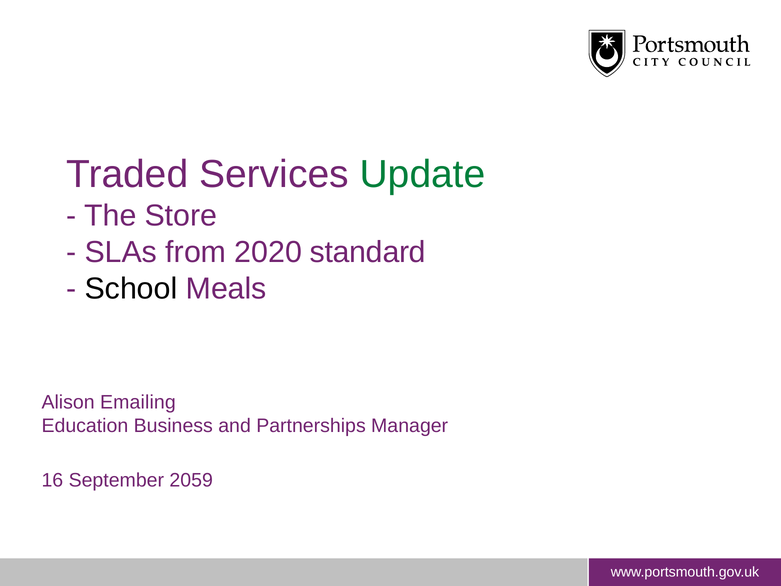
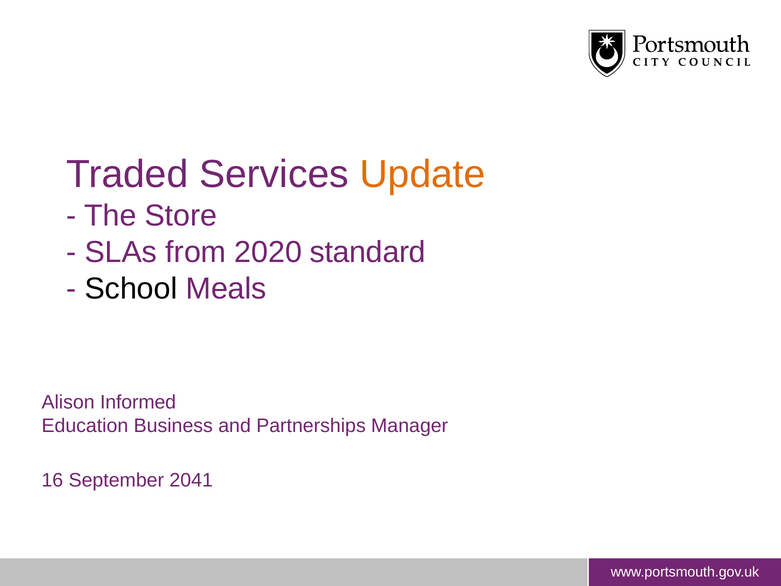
Update colour: green -> orange
Emailing: Emailing -> Informed
2059: 2059 -> 2041
